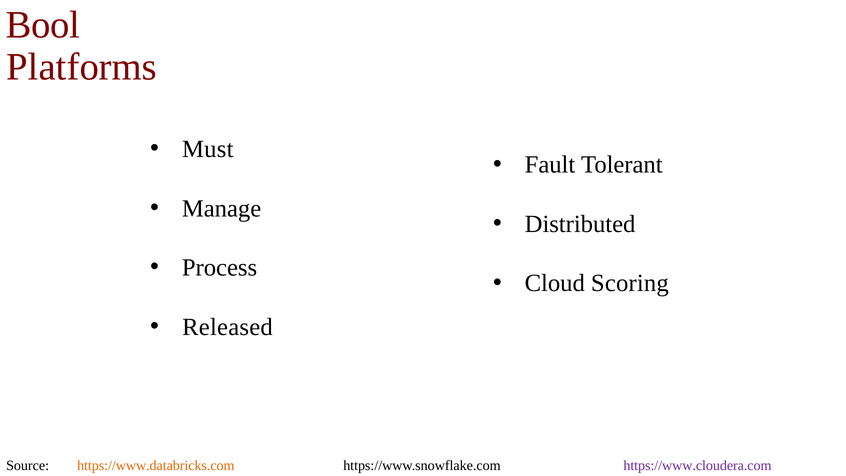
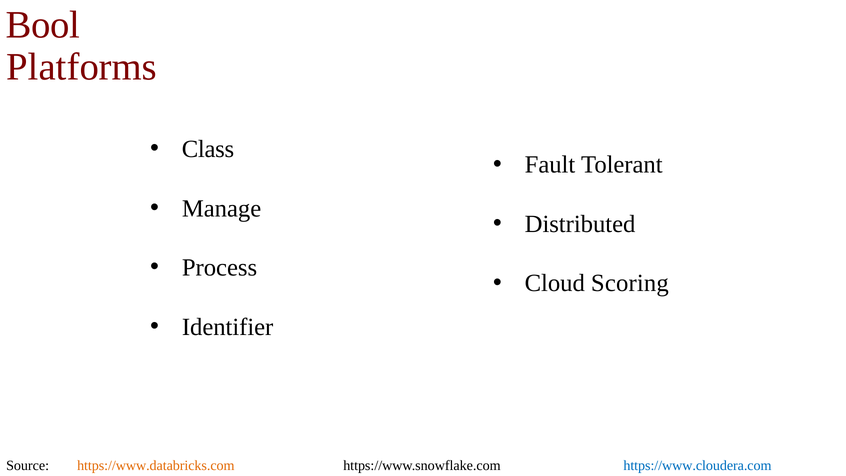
Must: Must -> Class
Released: Released -> Identifier
https://www.cloudera.com colour: purple -> blue
